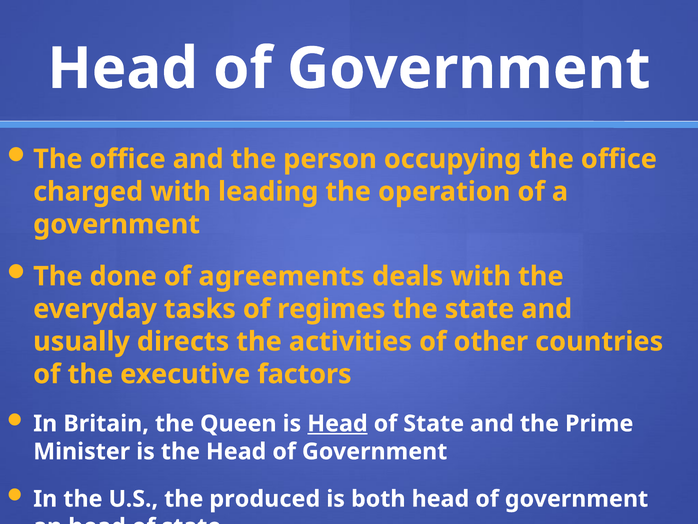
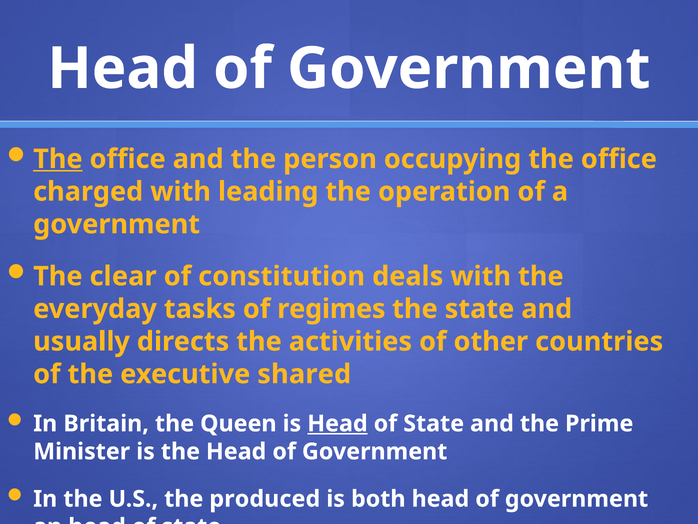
The at (58, 159) underline: none -> present
done: done -> clear
agreements: agreements -> constitution
factors: factors -> shared
